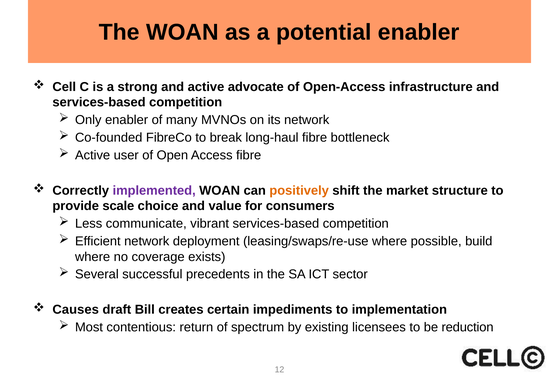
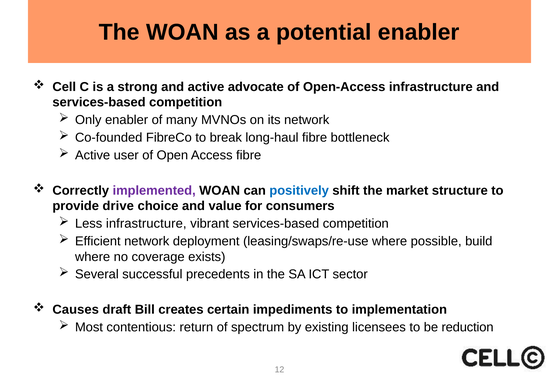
positively colour: orange -> blue
scale: scale -> drive
Less communicate: communicate -> infrastructure
